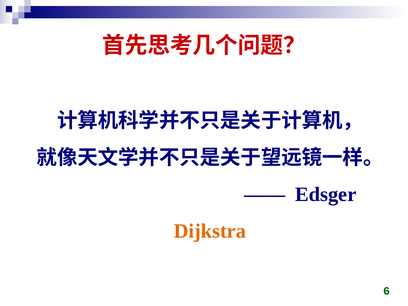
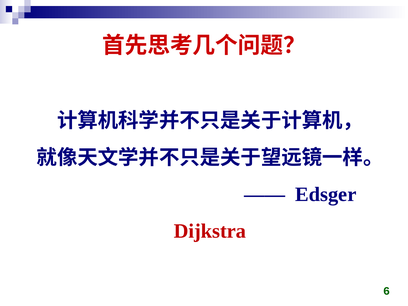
Dijkstra colour: orange -> red
